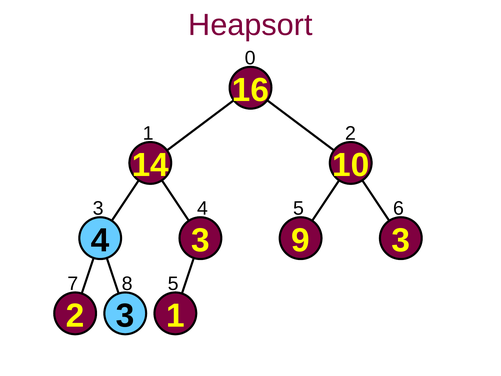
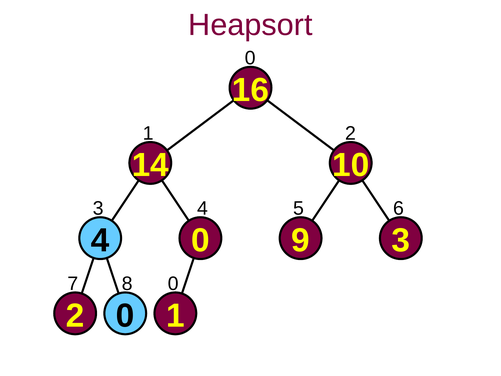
4 3: 3 -> 0
8 5: 5 -> 0
2 3: 3 -> 0
